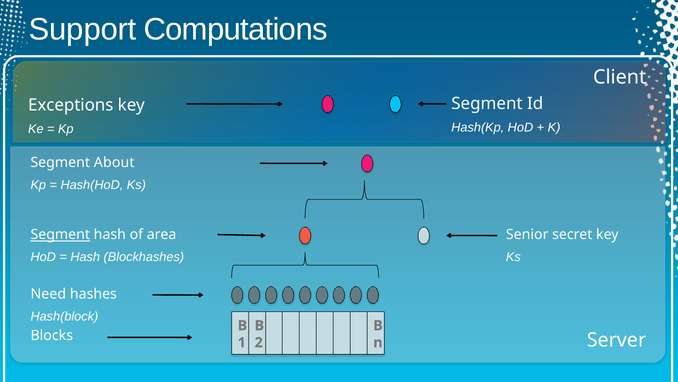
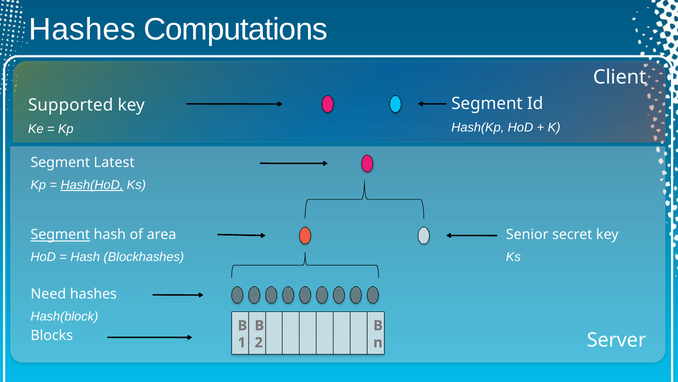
Support at (83, 29): Support -> Hashes
Exceptions: Exceptions -> Supported
About: About -> Latest
Hash(HoD underline: none -> present
